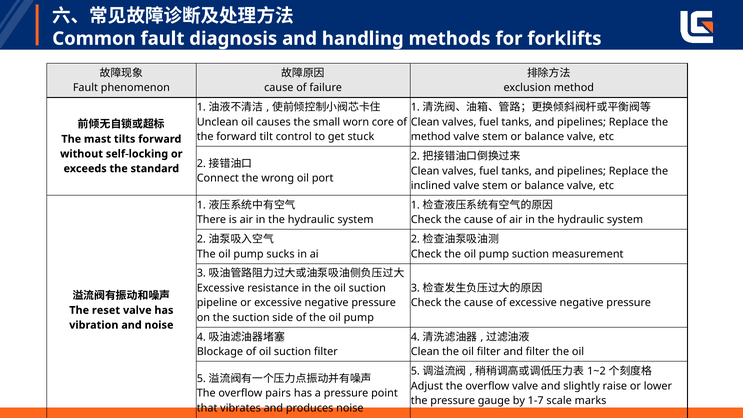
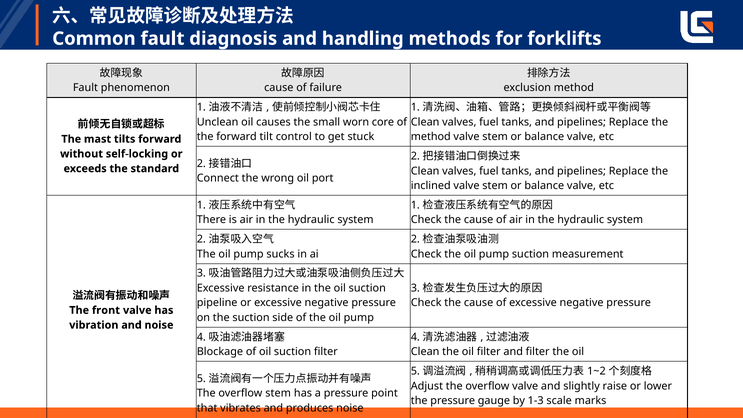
reset: reset -> front
overflow pairs: pairs -> stem
1-7: 1-7 -> 1-3
